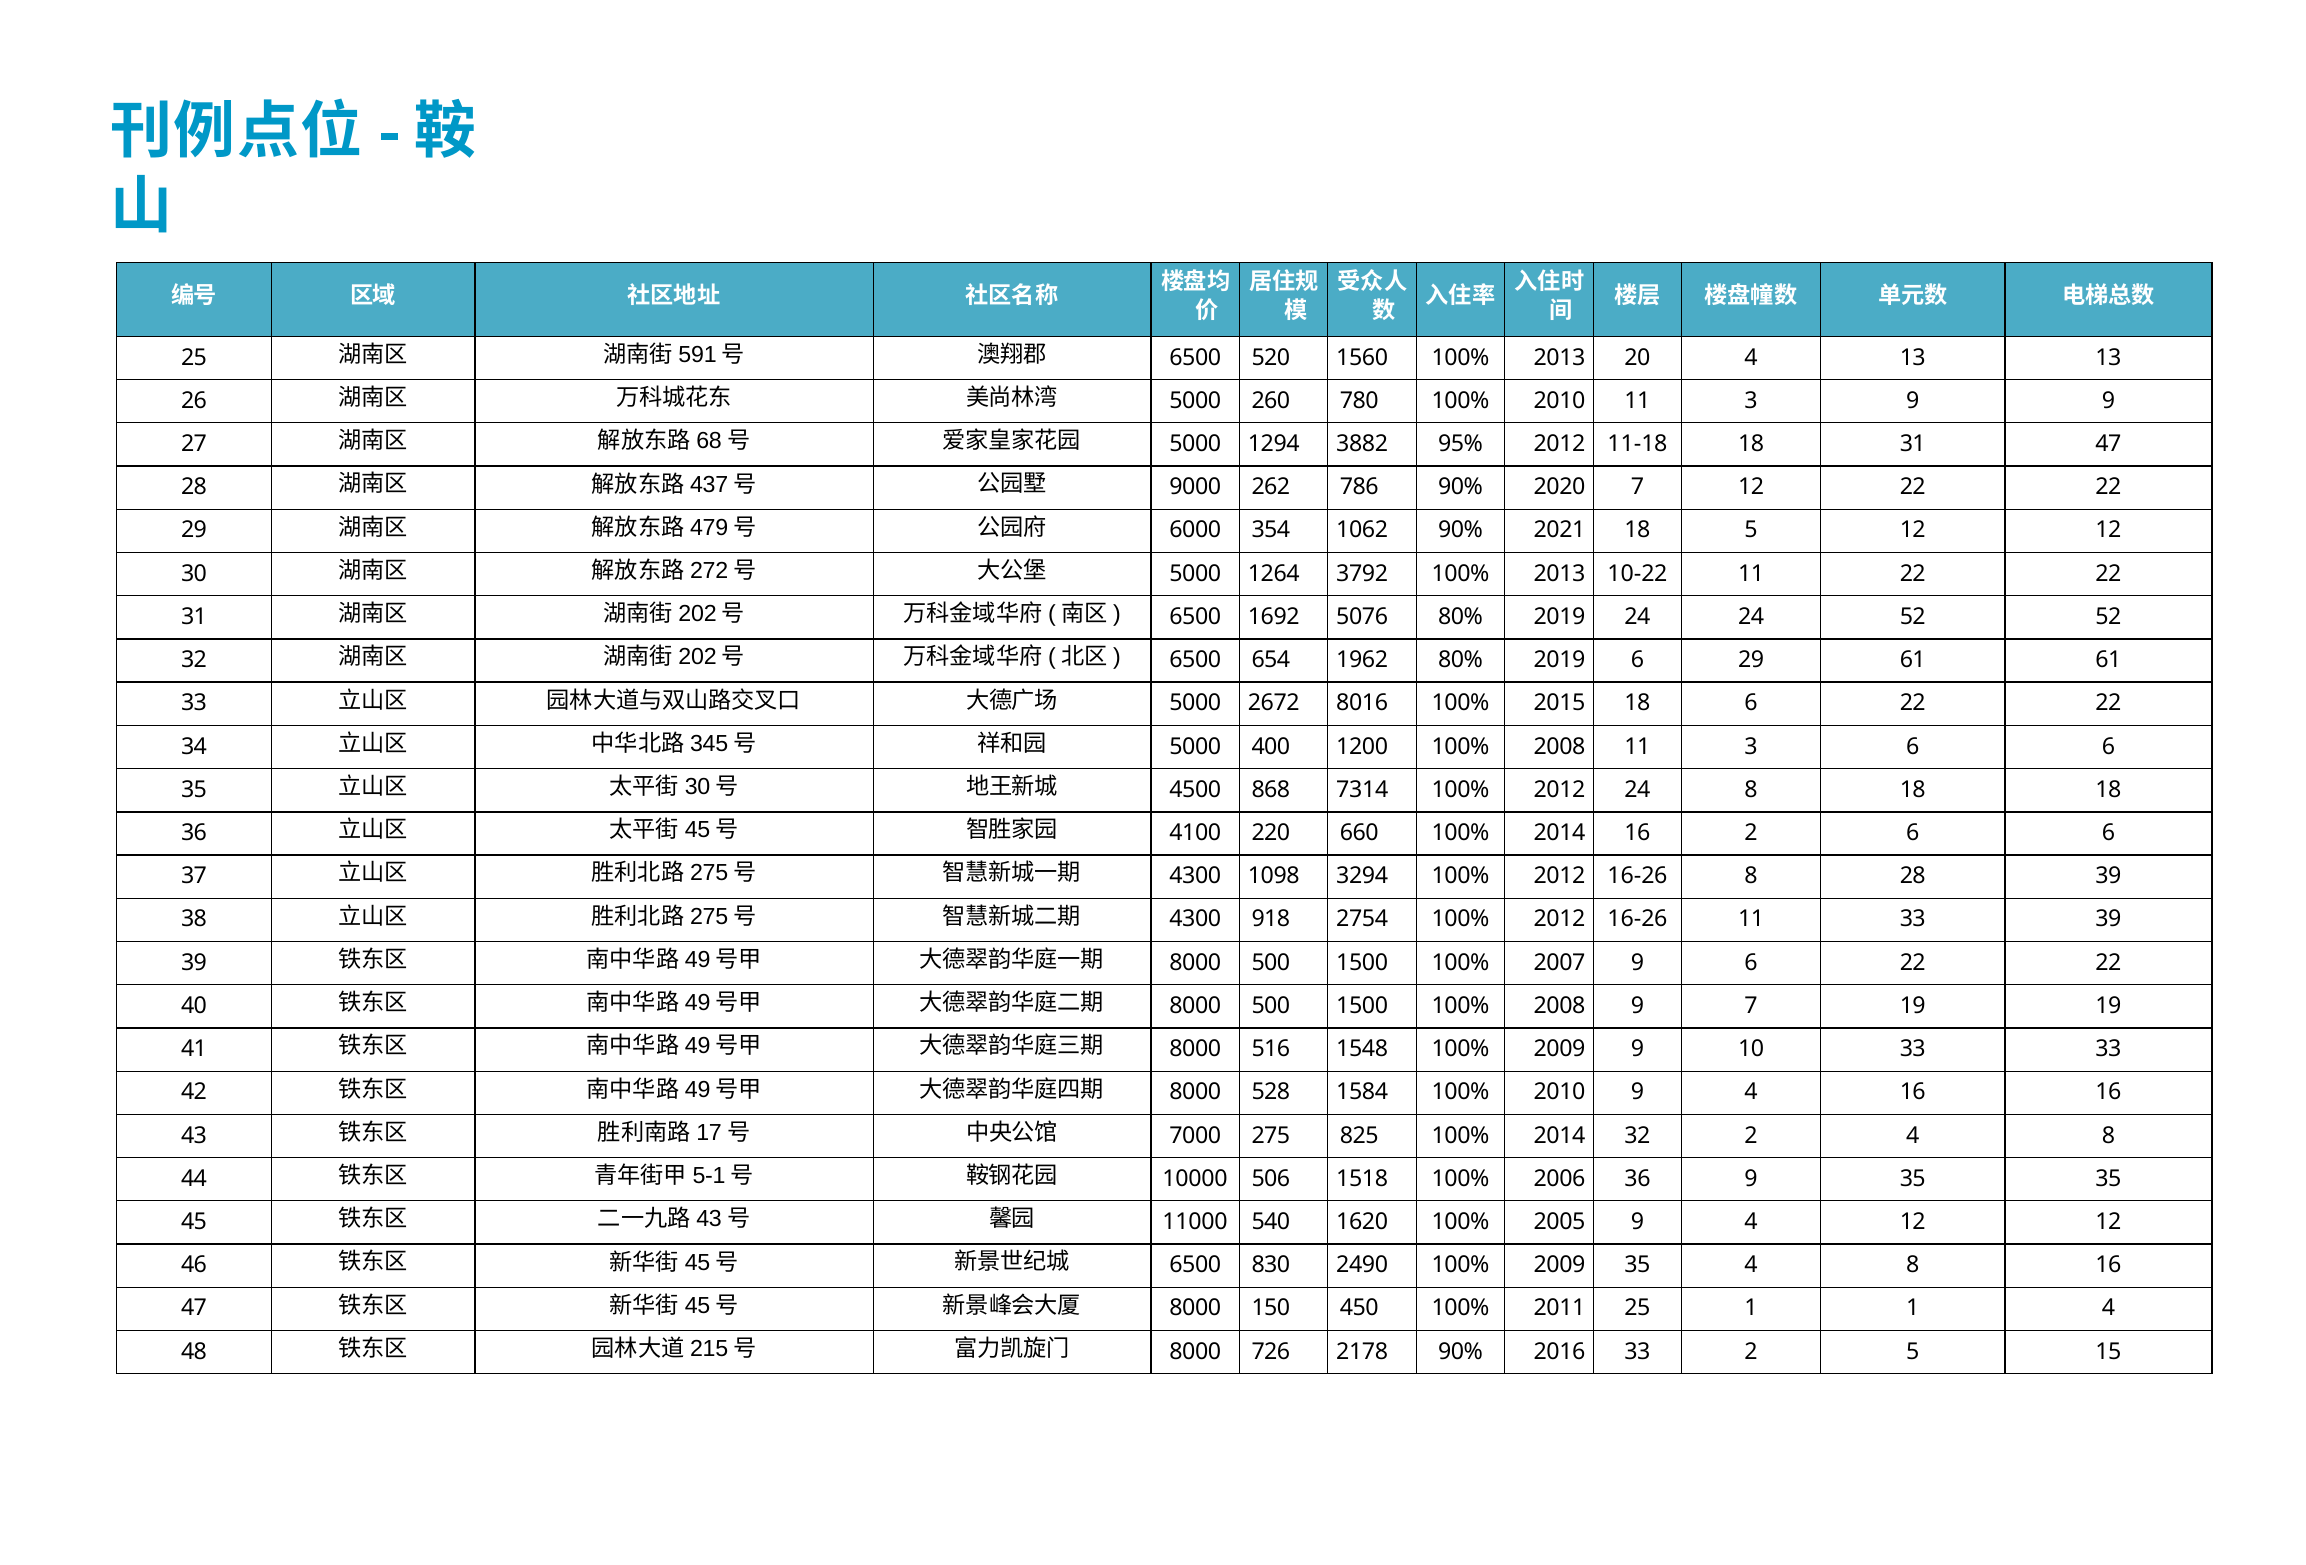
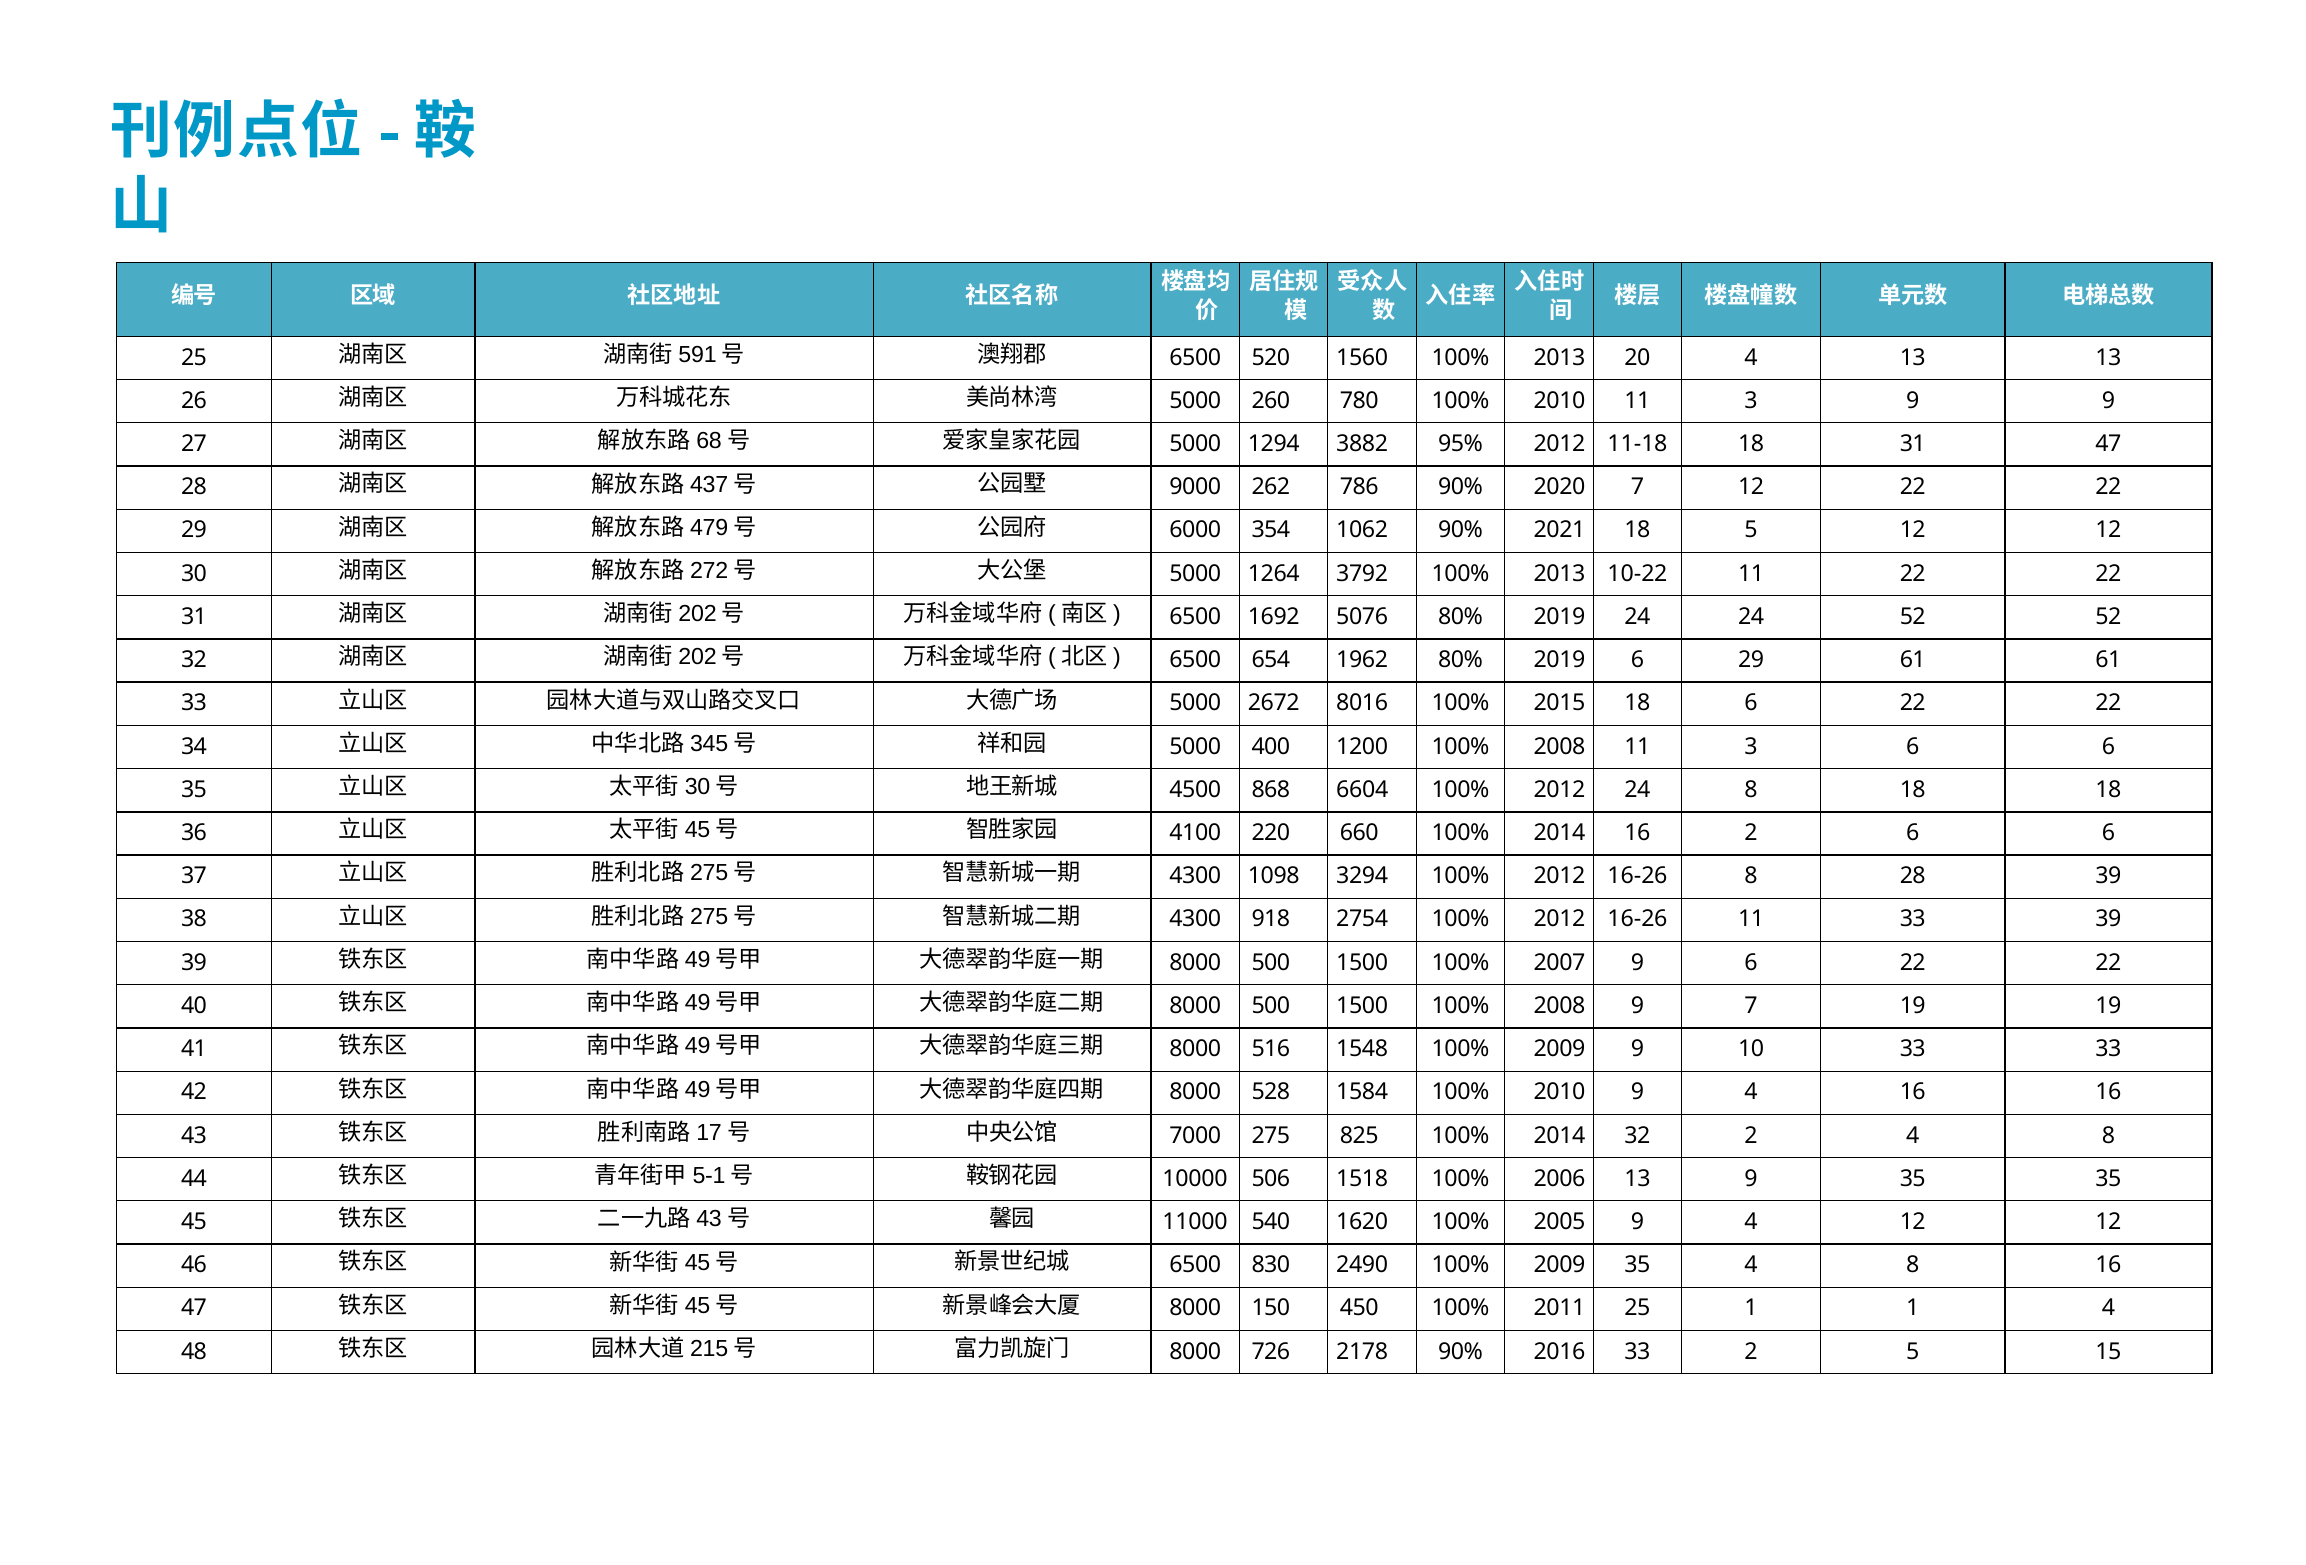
7314: 7314 -> 6604
2006 36: 36 -> 13
